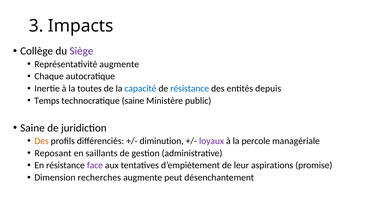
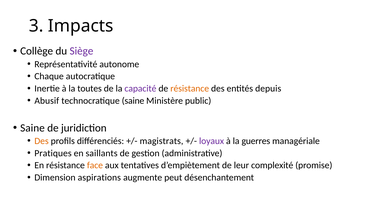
Représentativité augmente: augmente -> autonome
capacité colour: blue -> purple
résistance at (190, 89) colour: blue -> orange
Temps: Temps -> Abusif
diminution: diminution -> magistrats
percole: percole -> guerres
Reposant: Reposant -> Pratiques
face colour: purple -> orange
aspirations: aspirations -> complexité
recherches: recherches -> aspirations
